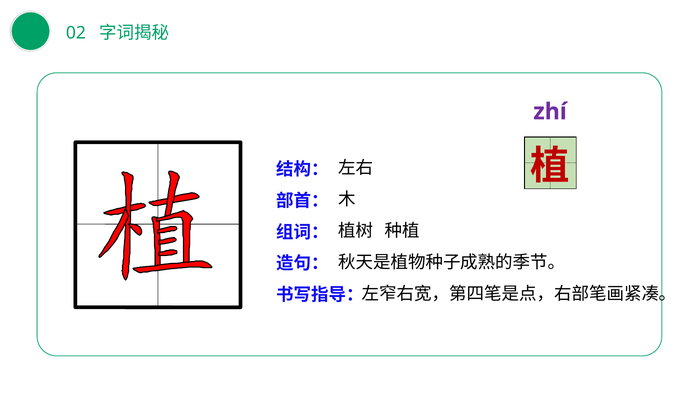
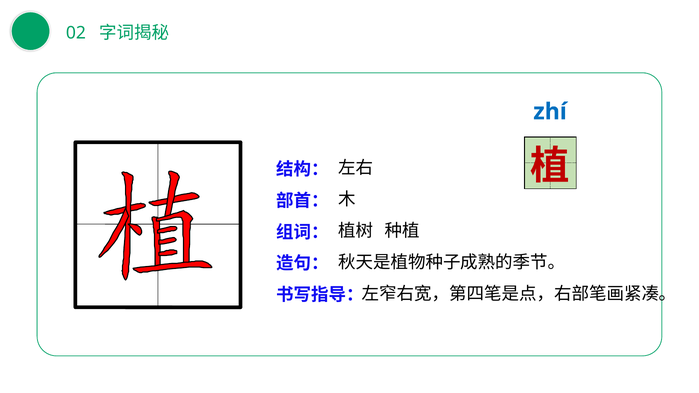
zhí colour: purple -> blue
